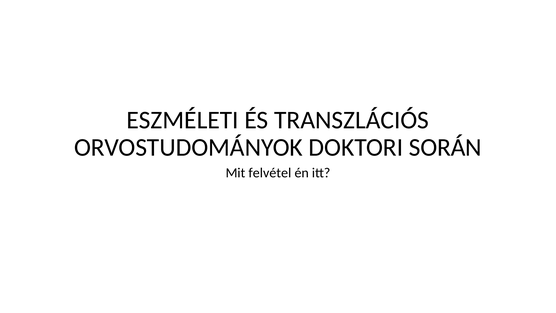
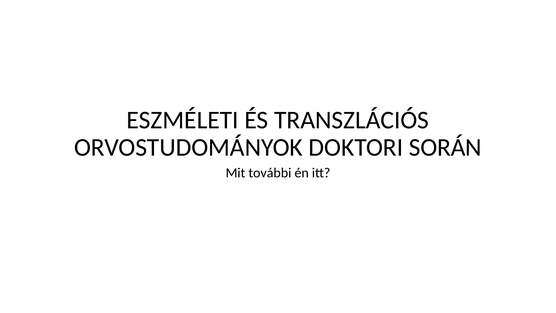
felvétel: felvétel -> további
